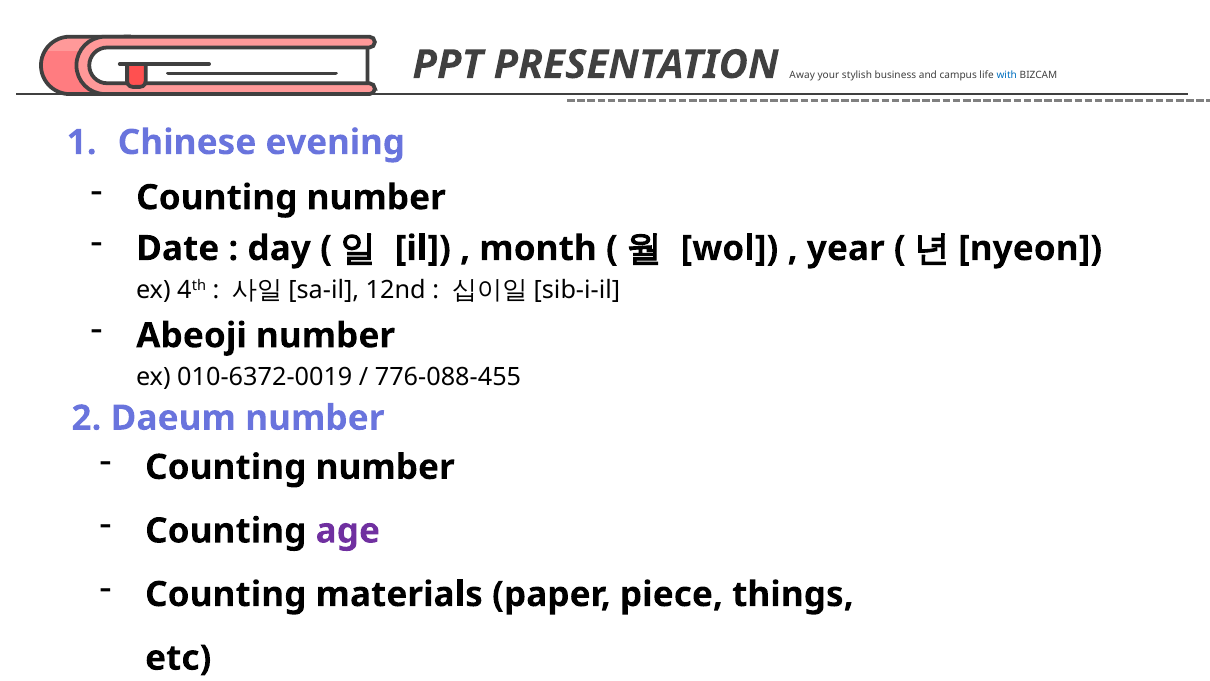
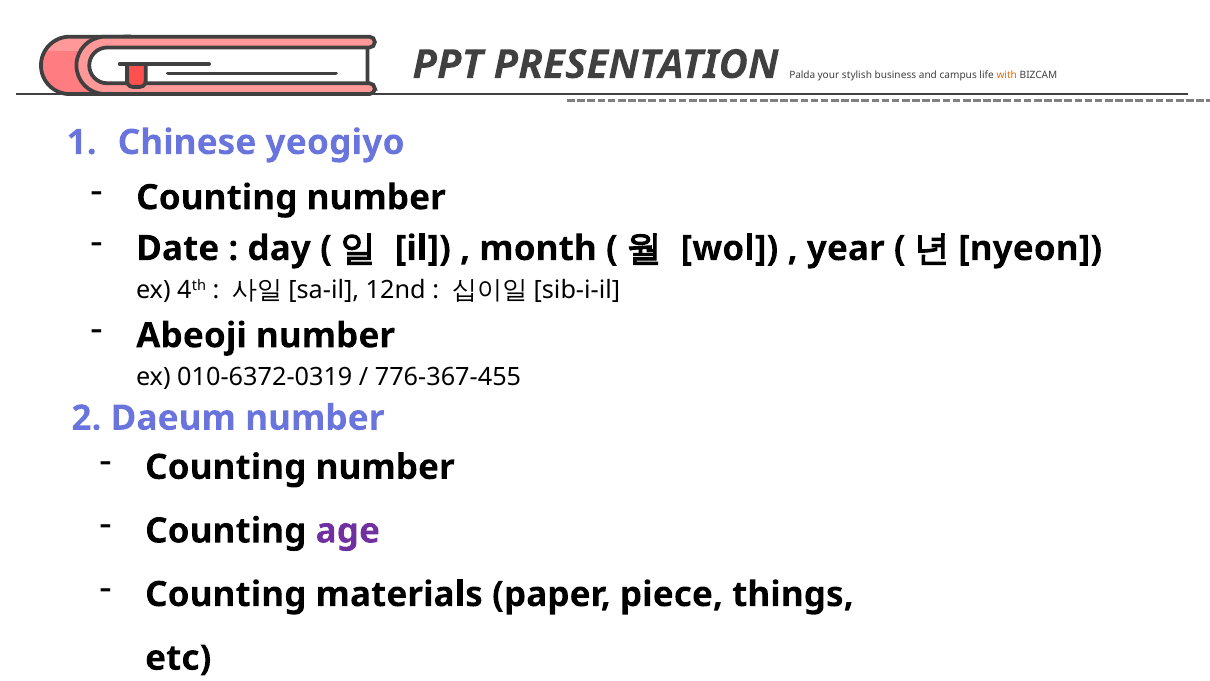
Away: Away -> Palda
with colour: blue -> orange
evening: evening -> yeogiyo
010-6372-0019: 010-6372-0019 -> 010-6372-0319
776-088-455: 776-088-455 -> 776-367-455
